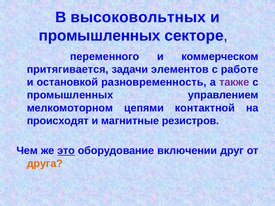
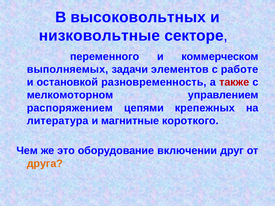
промышленных at (100, 36): промышленных -> низковольтные
притягивается: притягивается -> выполняемых
также colour: purple -> red
промышленных at (70, 95): промышленных -> мелкомоторном
мелкомоторном: мелкомоторном -> распоряжением
контактной: контактной -> крепежных
происходят: происходят -> литература
резистров: резистров -> короткого
это underline: present -> none
